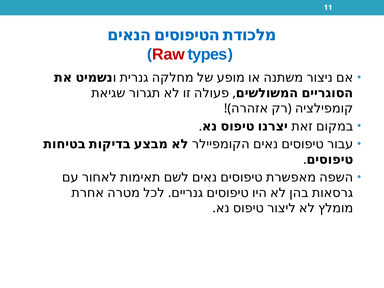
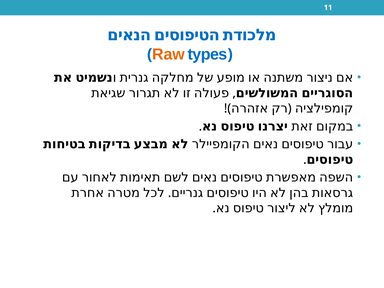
Raw colour: red -> orange
